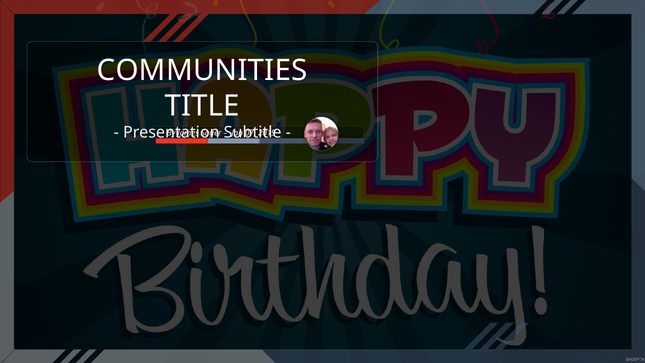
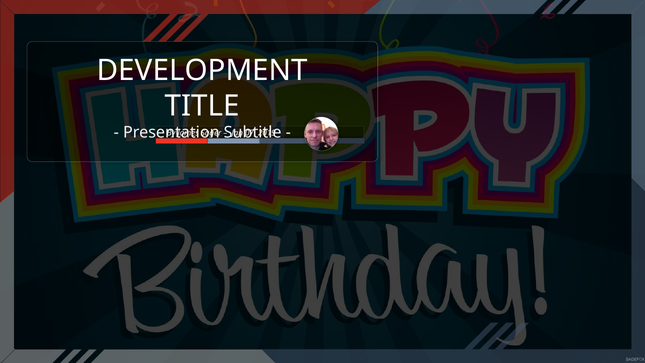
COMMUNITIES: COMMUNITIES -> DEVELOPMENT
